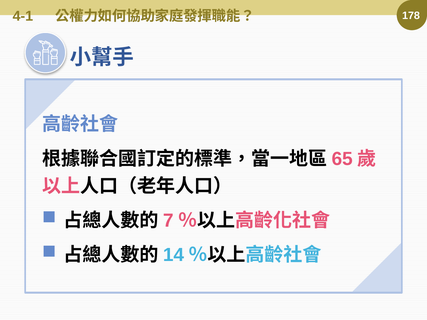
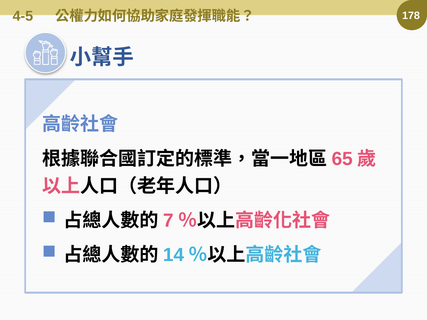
4-1: 4-1 -> 4-5
